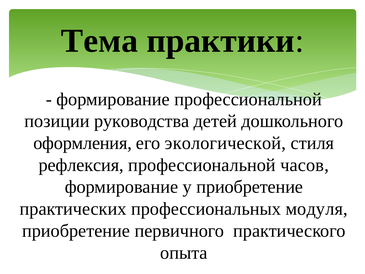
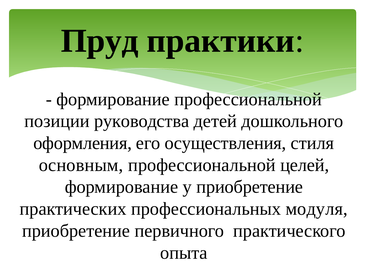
Тема: Тема -> Пруд
экологической: экологической -> осуществления
рефлексия: рефлексия -> основным
часов: часов -> целей
